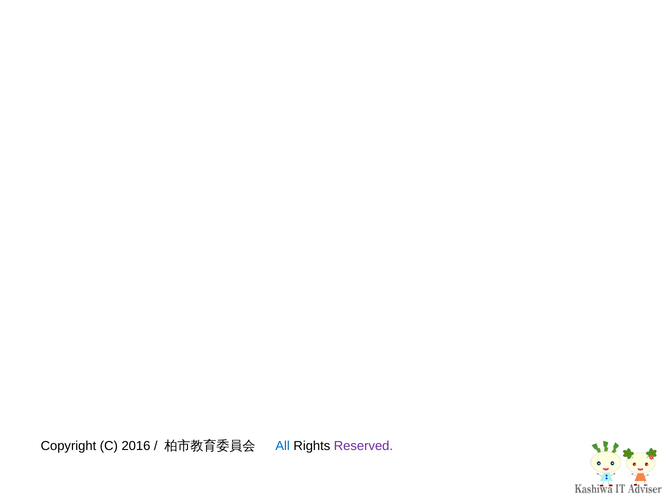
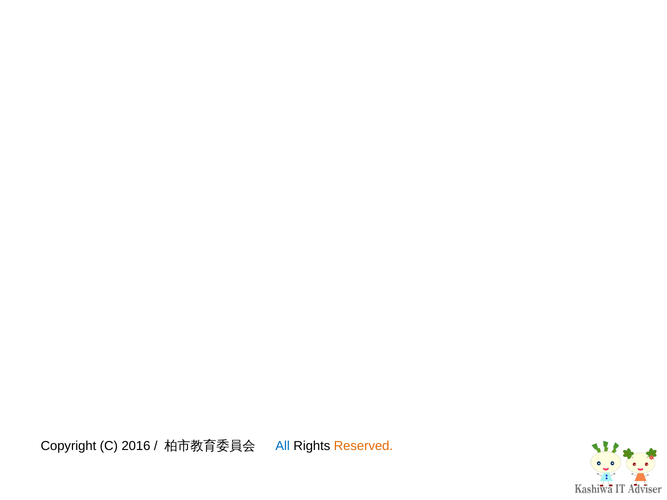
Reserved colour: purple -> orange
